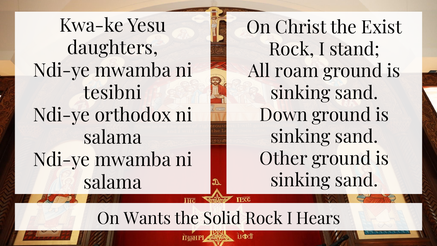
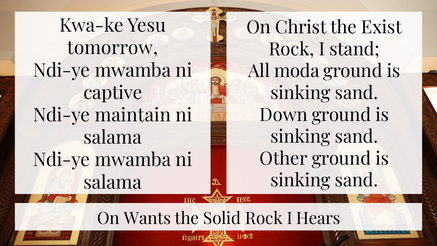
daughters: daughters -> tomorrow
roam: roam -> moda
tesibni: tesibni -> captive
orthodox: orthodox -> maintain
